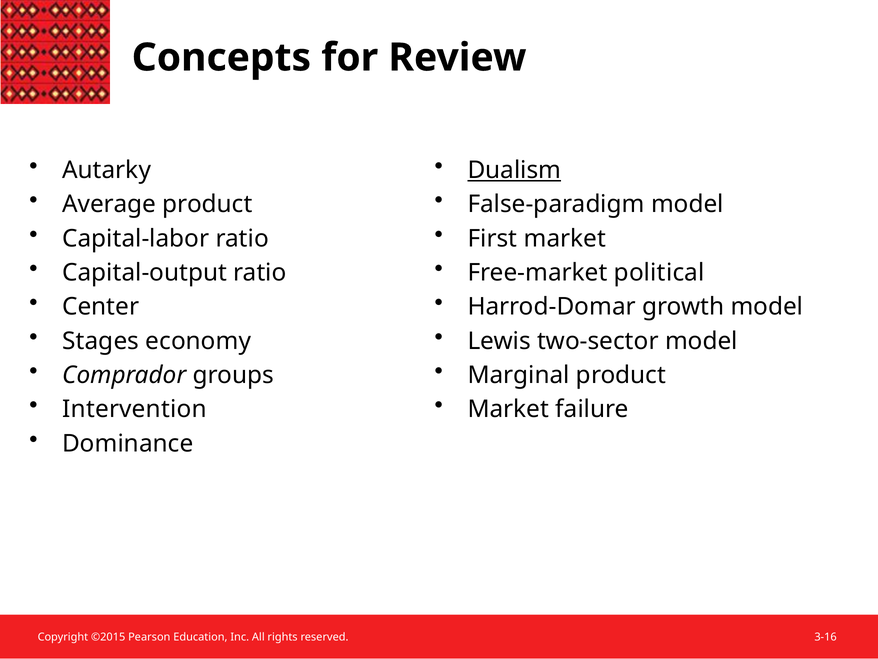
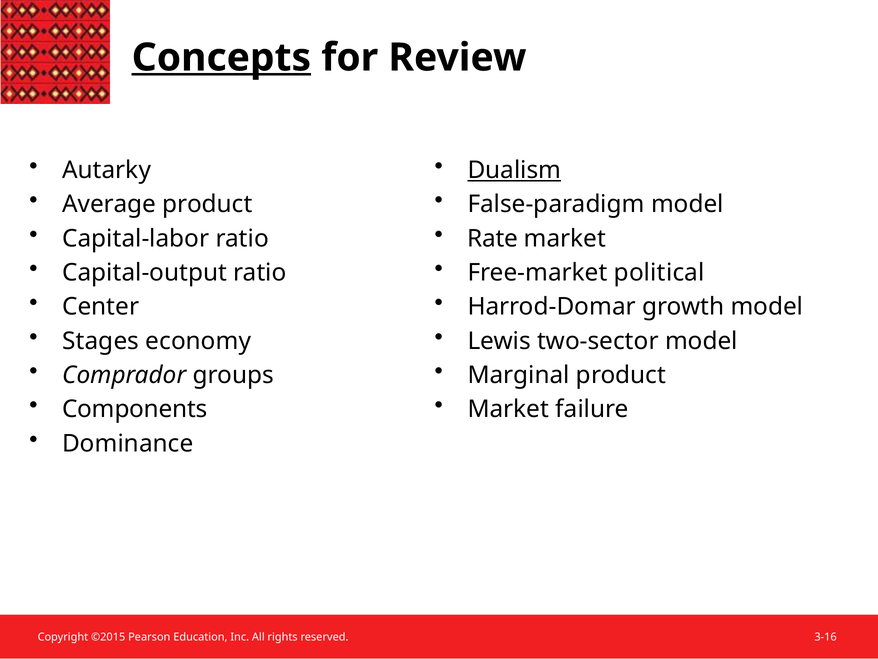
Concepts underline: none -> present
First: First -> Rate
Intervention: Intervention -> Components
